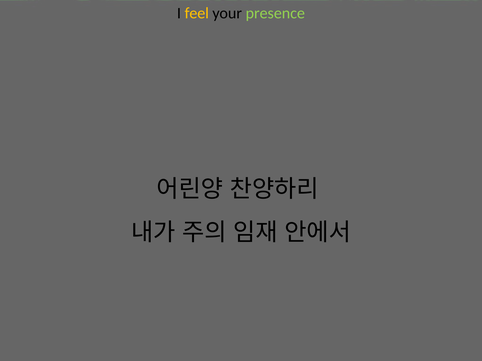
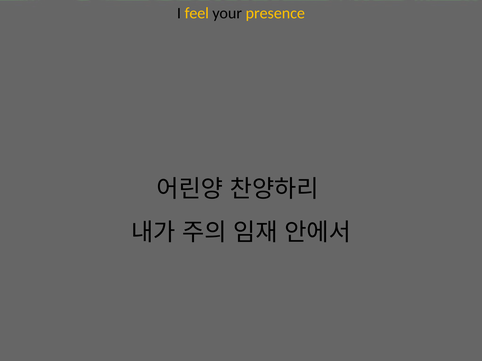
presence colour: light green -> yellow
